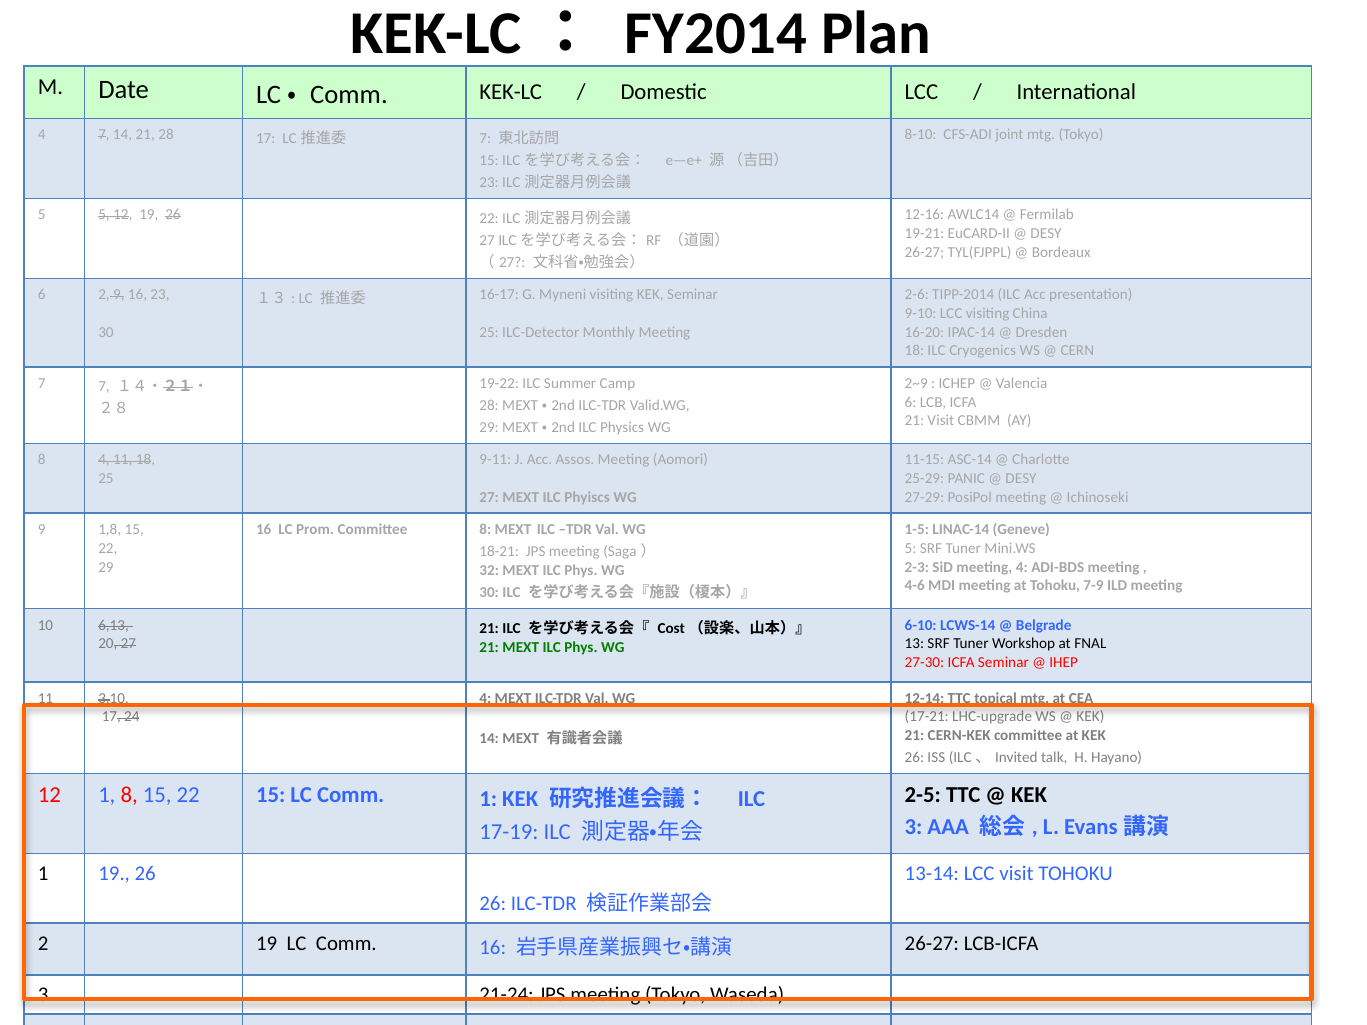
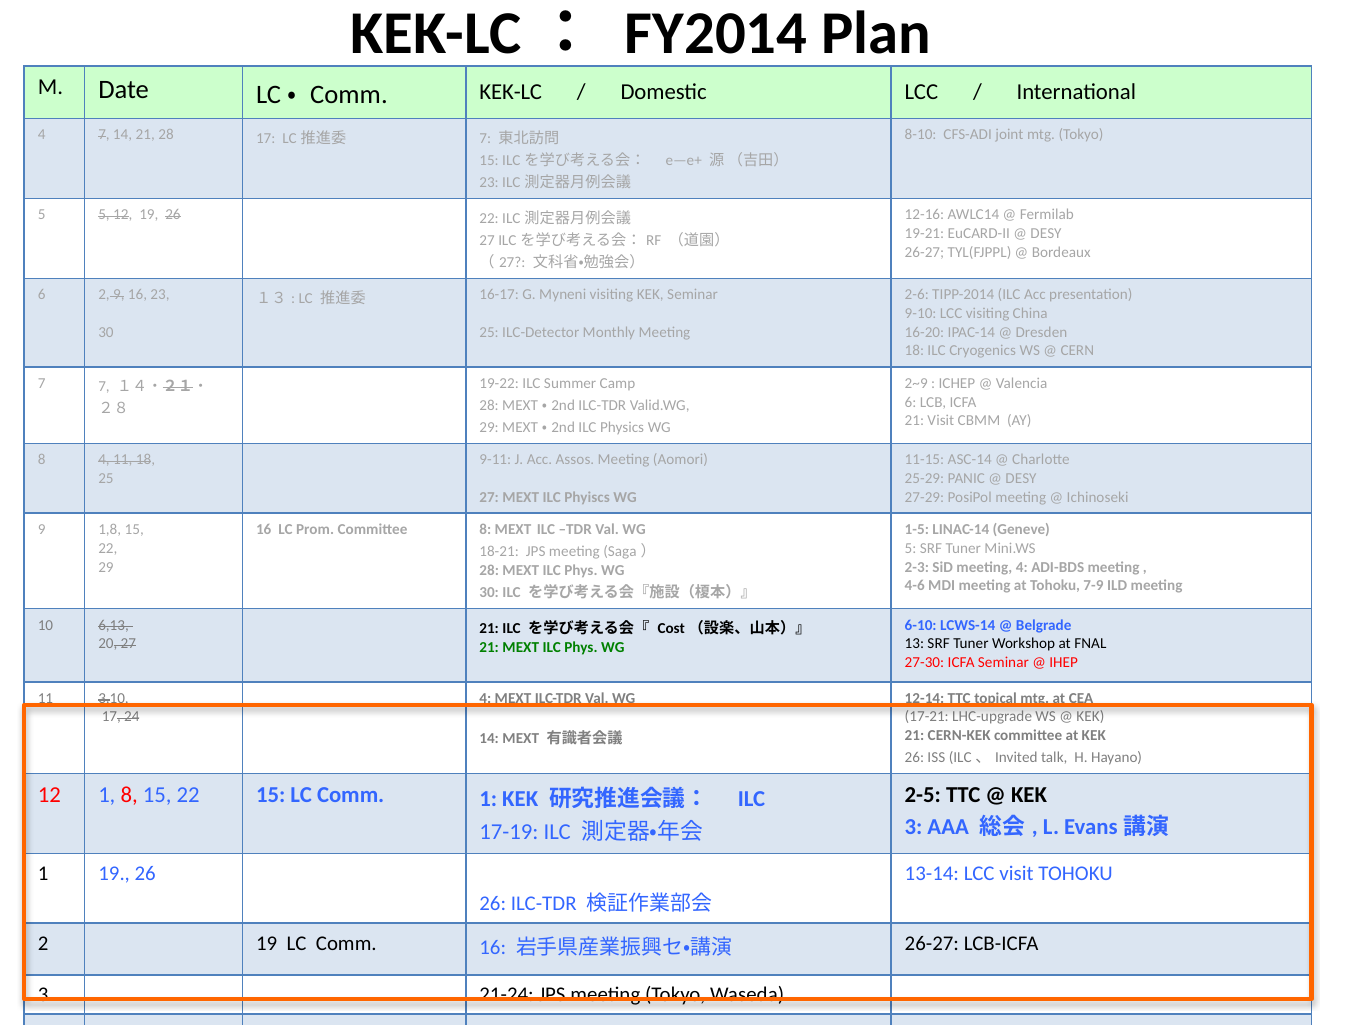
32 at (489, 571): 32 -> 28
